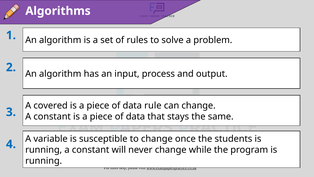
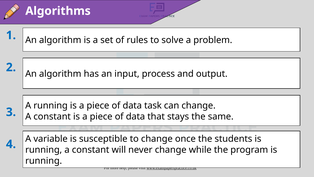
A covered: covered -> running
rule: rule -> task
